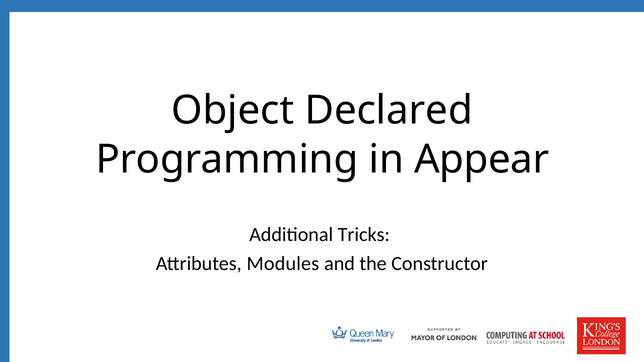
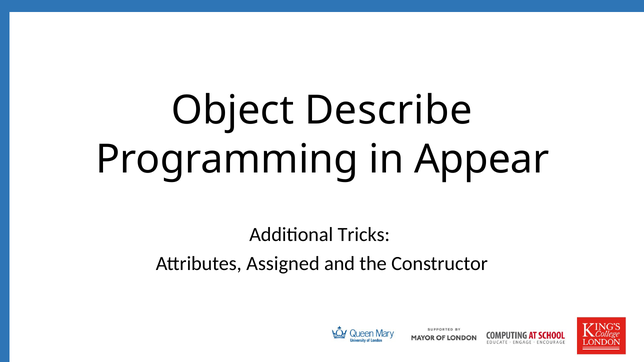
Declared: Declared -> Describe
Modules: Modules -> Assigned
